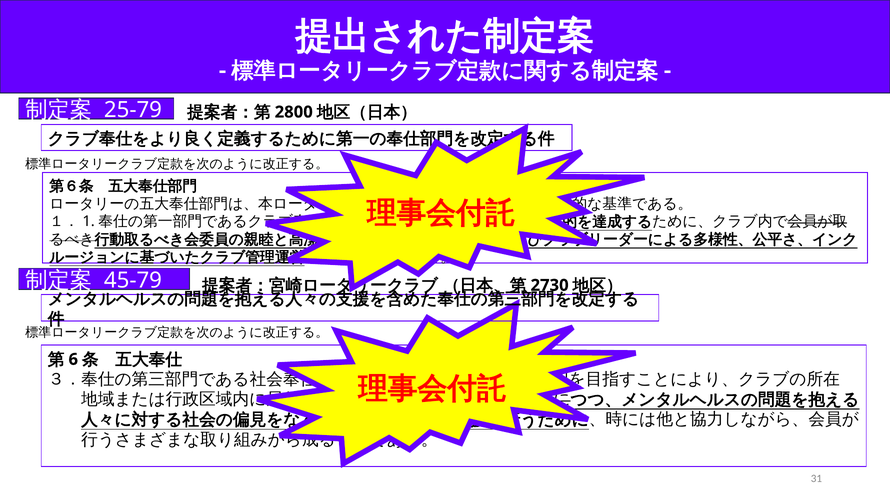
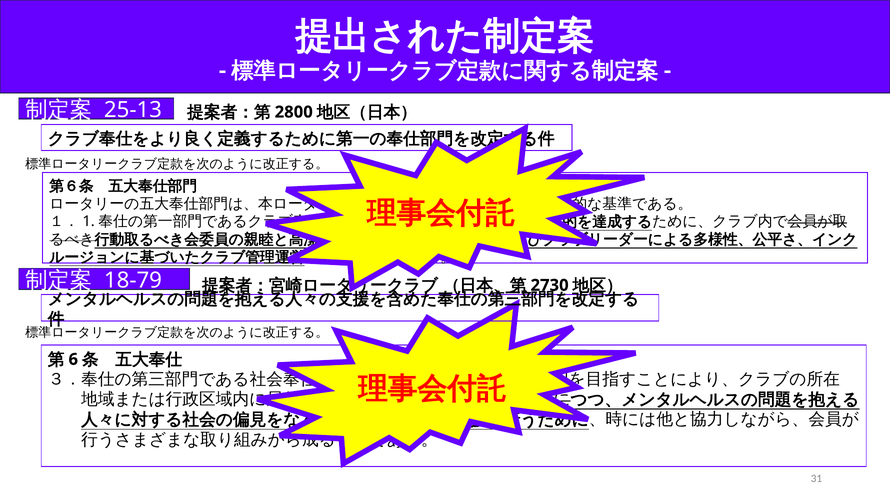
25-79: 25-79 -> 25-13
45-79: 45-79 -> 18-79
